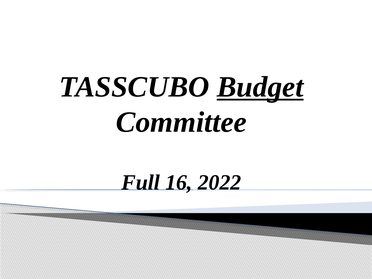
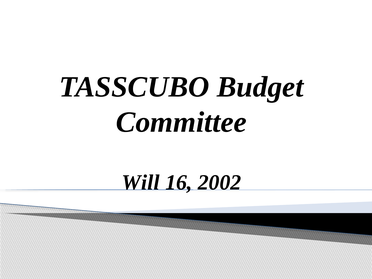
Budget underline: present -> none
Full: Full -> Will
2022: 2022 -> 2002
